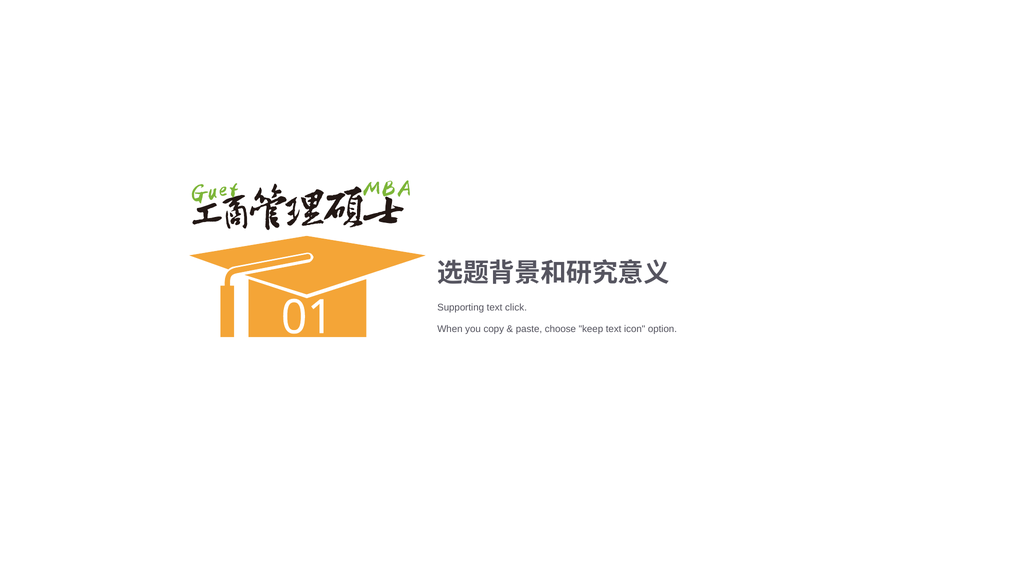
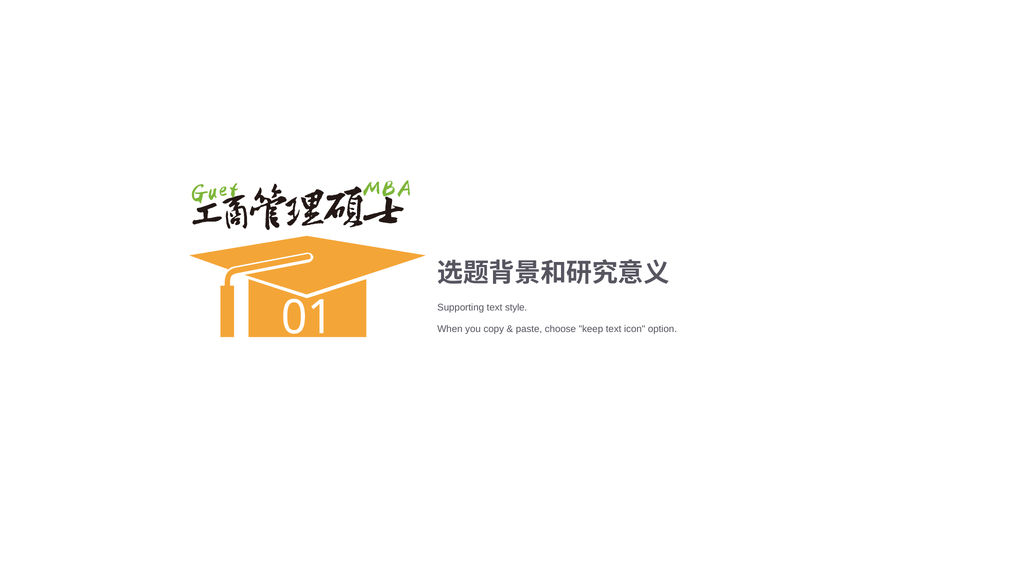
click: click -> style
